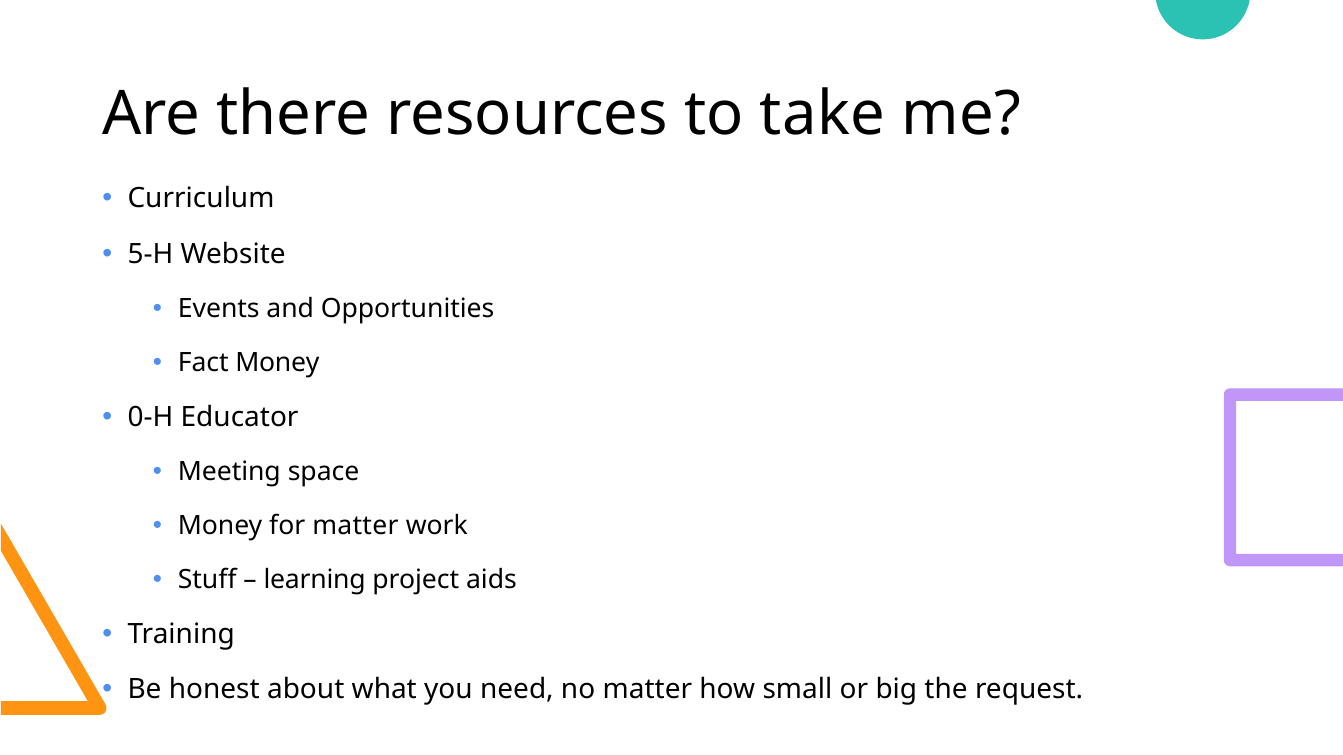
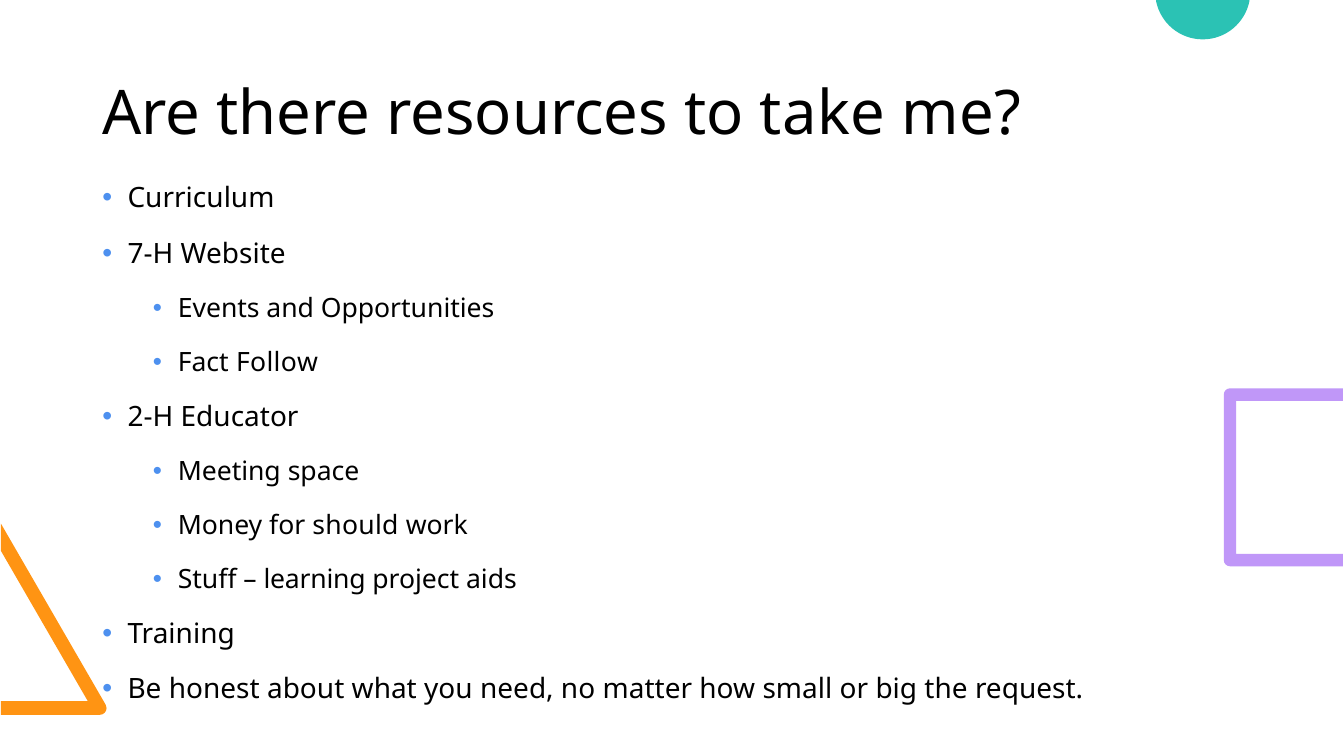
5-H: 5-H -> 7-H
Fact Money: Money -> Follow
0-H: 0-H -> 2-H
for matter: matter -> should
